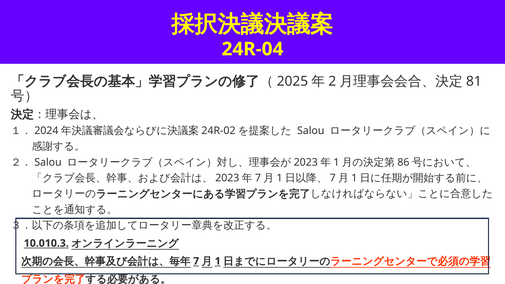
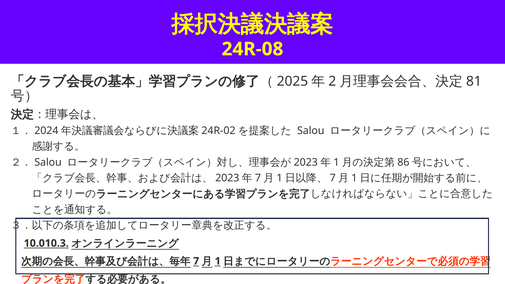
24R-04: 24R-04 -> 24R-08
